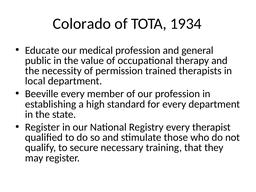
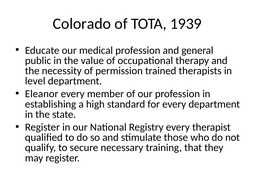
1934: 1934 -> 1939
local: local -> level
Beeville: Beeville -> Eleanor
